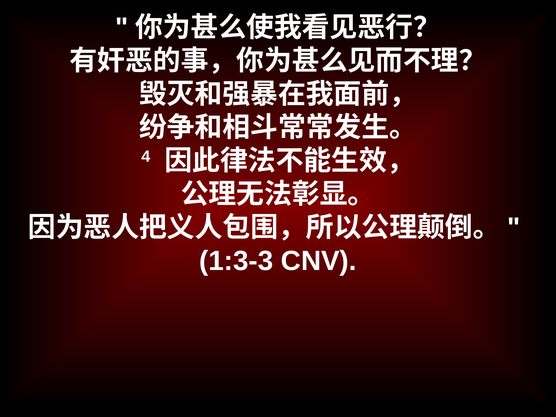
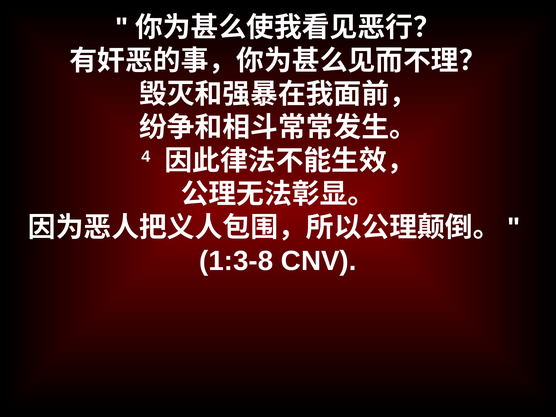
1:3-3: 1:3-3 -> 1:3-8
